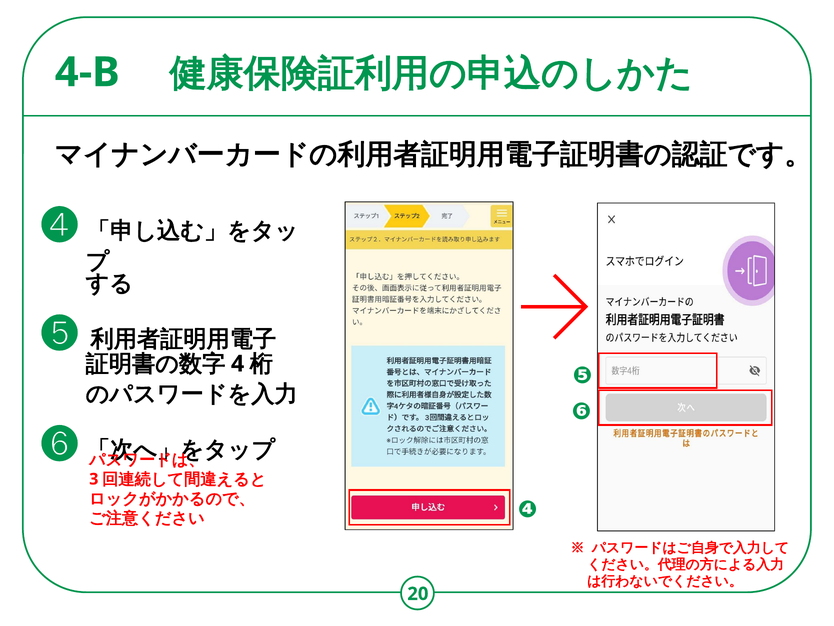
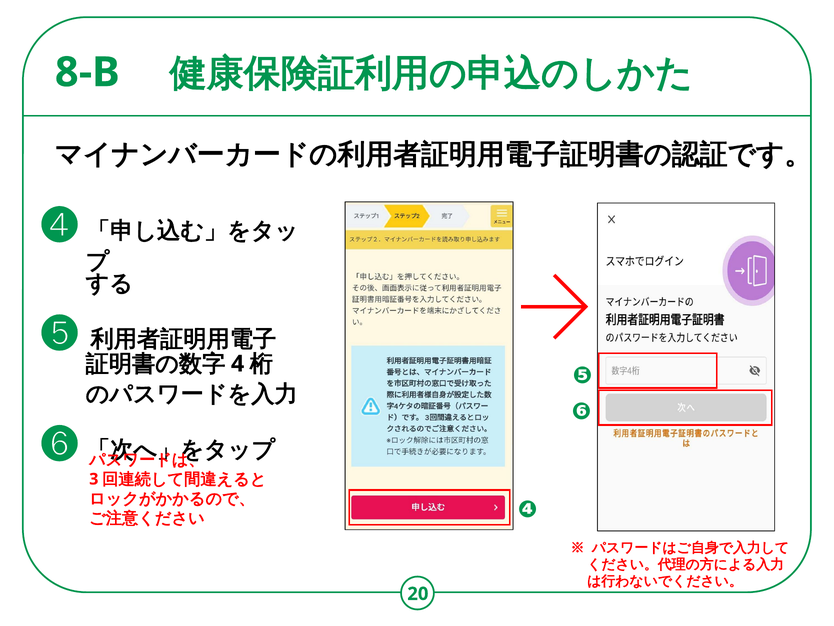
4-B: 4-B -> 8-B
